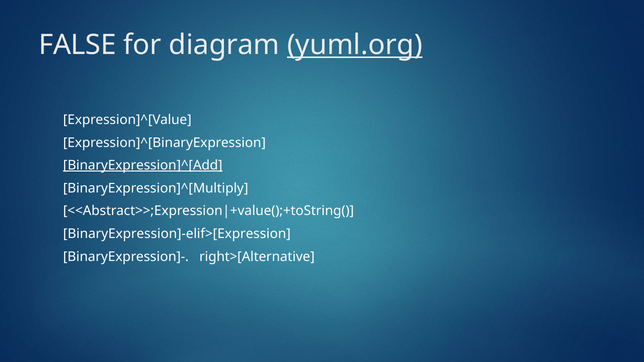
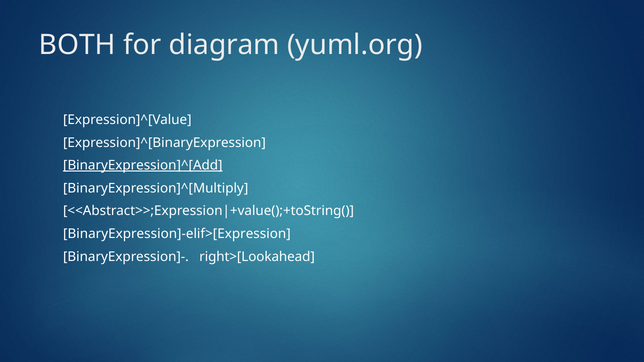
FALSE: FALSE -> BOTH
yuml.org underline: present -> none
right>[Alternative: right>[Alternative -> right>[Lookahead
